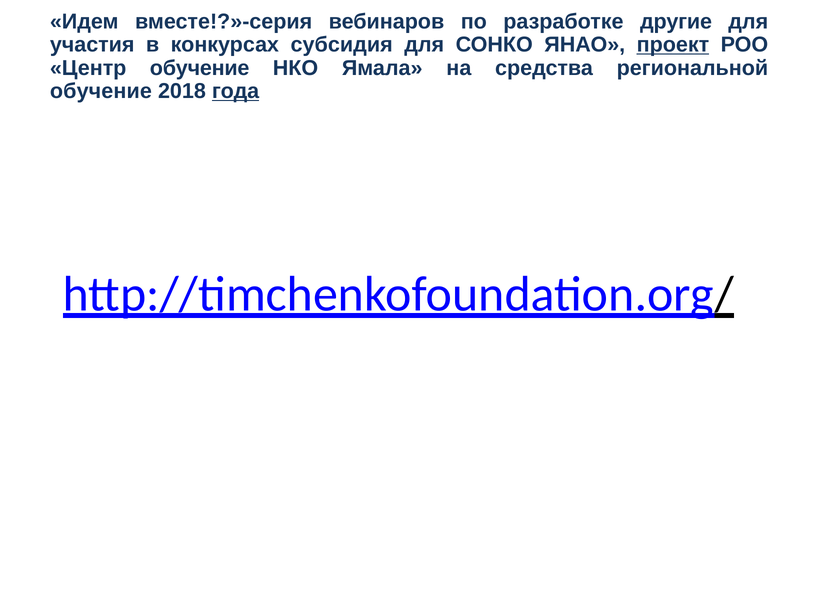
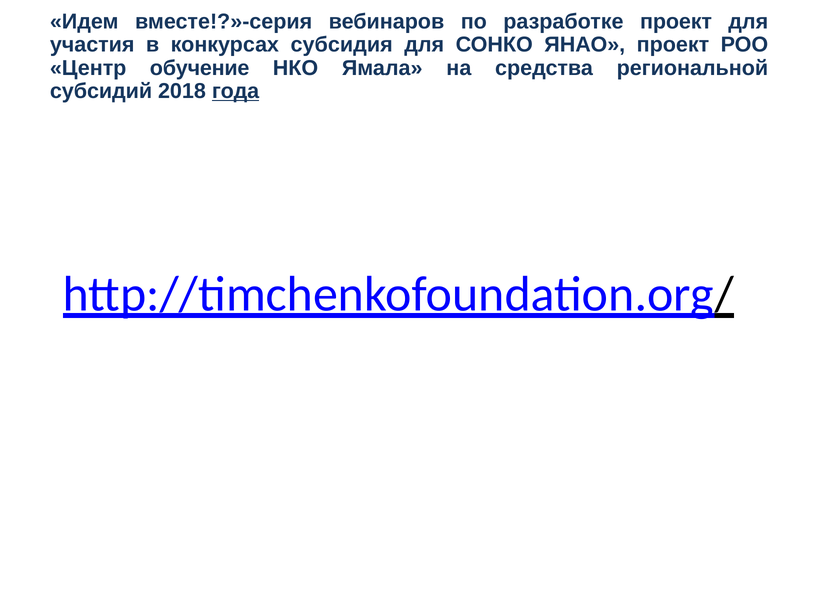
разработке другие: другие -> проект
проект at (673, 45) underline: present -> none
обучение at (101, 91): обучение -> субсидий
